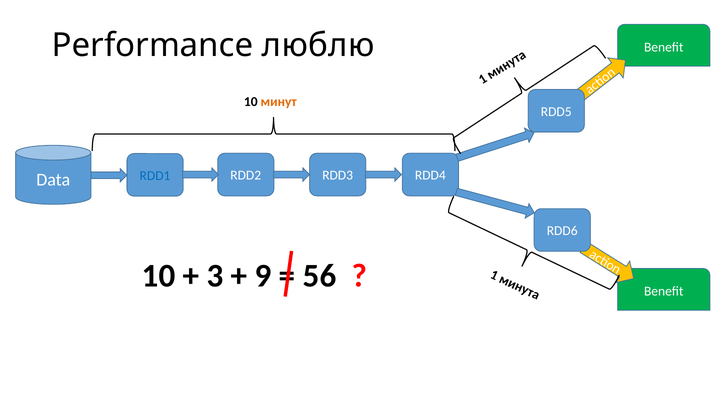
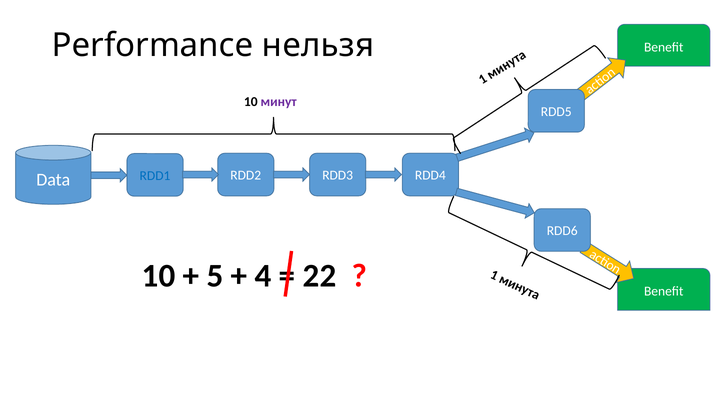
люблю: люблю -> нельзя
минут colour: orange -> purple
3: 3 -> 5
9: 9 -> 4
56: 56 -> 22
